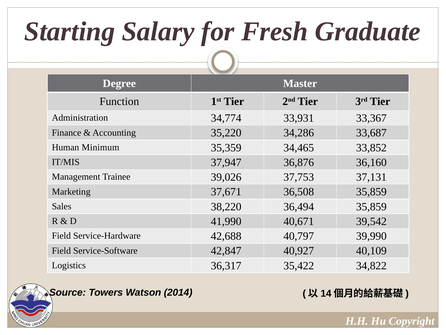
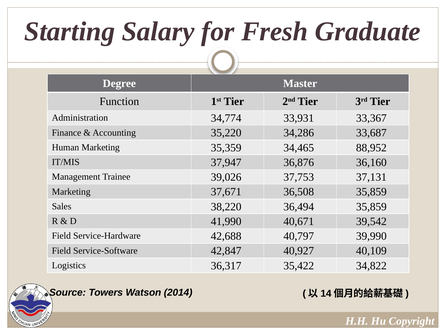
Human Minimum: Minimum -> Marketing
33,852: 33,852 -> 88,952
